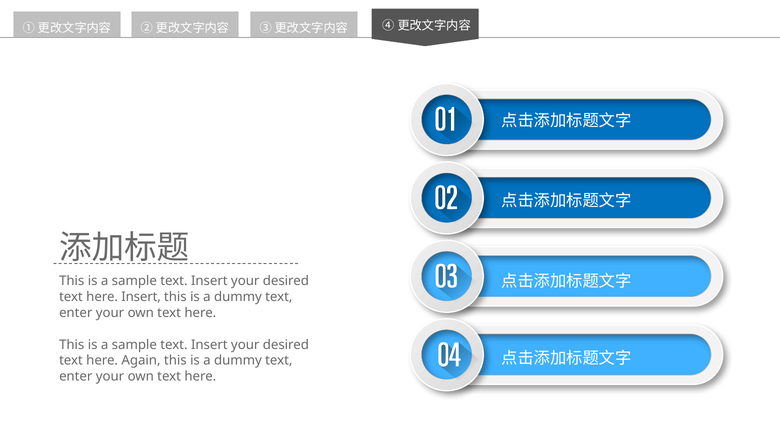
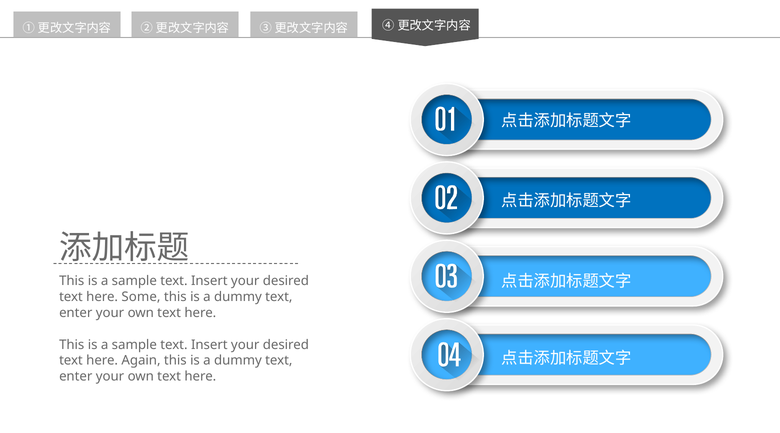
here Insert: Insert -> Some
